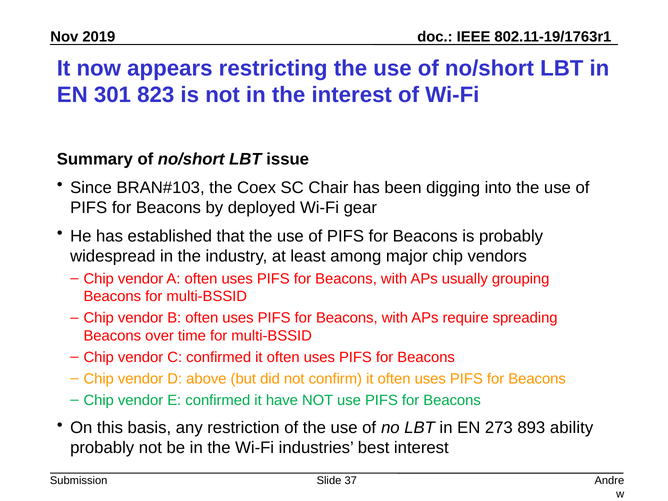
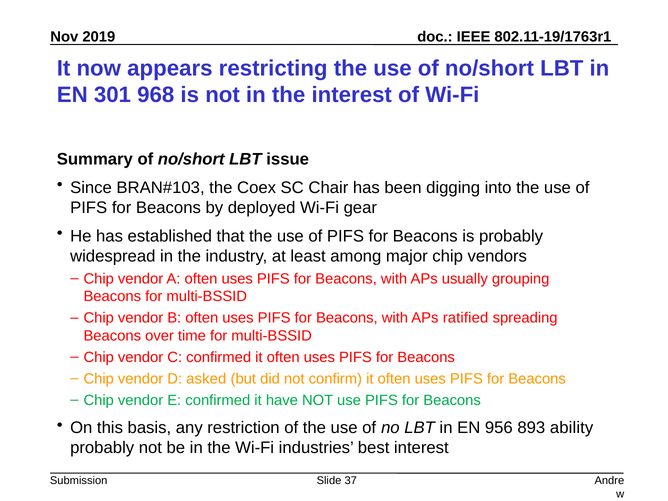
823: 823 -> 968
require: require -> ratified
above: above -> asked
273: 273 -> 956
